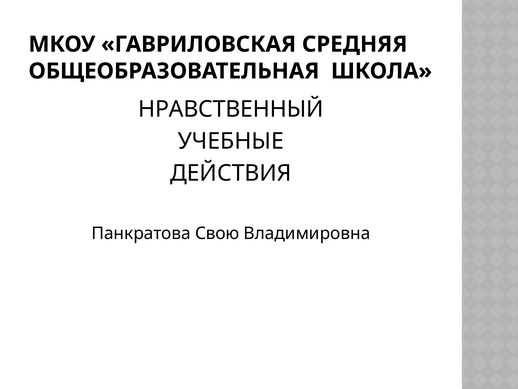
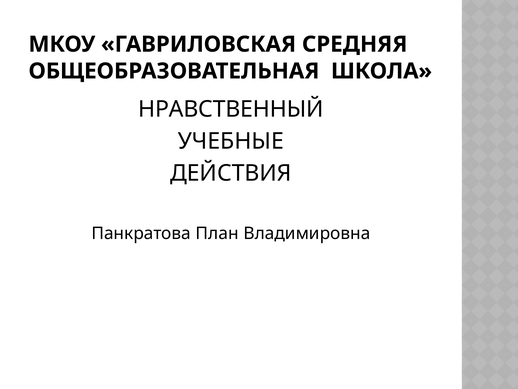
Свою: Свою -> План
